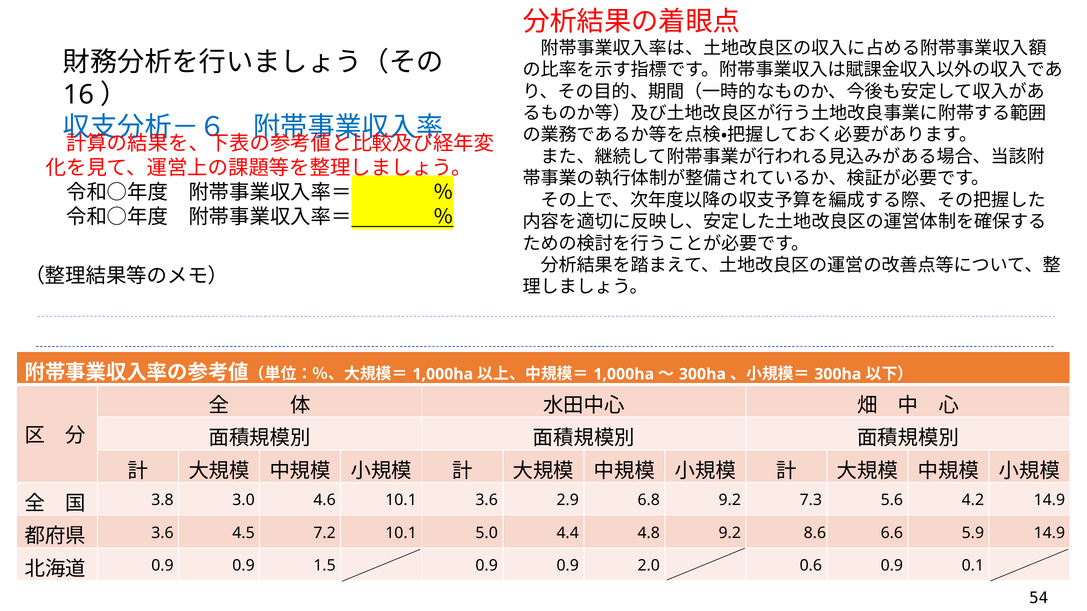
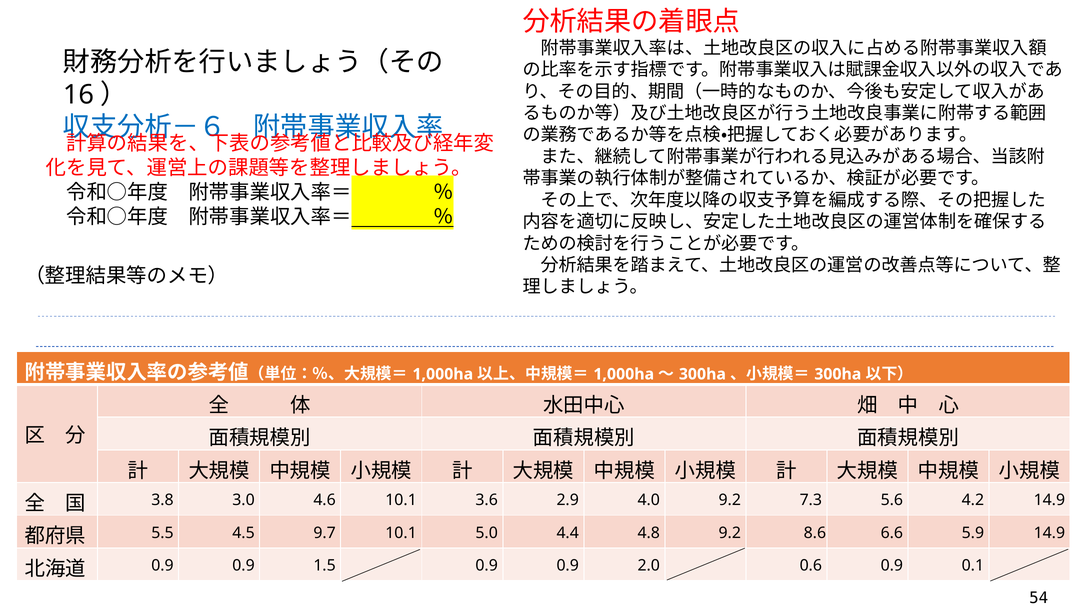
6.8: 6.8 -> 4.0
3.6 at (162, 533): 3.6 -> 5.5
7.2: 7.2 -> 9.7
